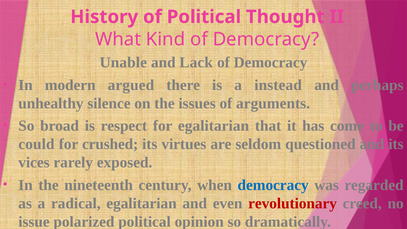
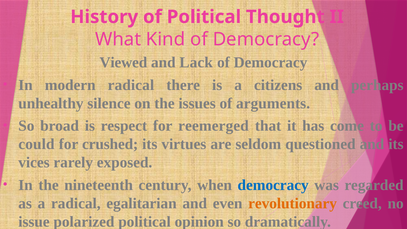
Unable: Unable -> Viewed
modern argued: argued -> radical
instead: instead -> citizens
for egalitarian: egalitarian -> reemerged
revolutionary colour: red -> orange
